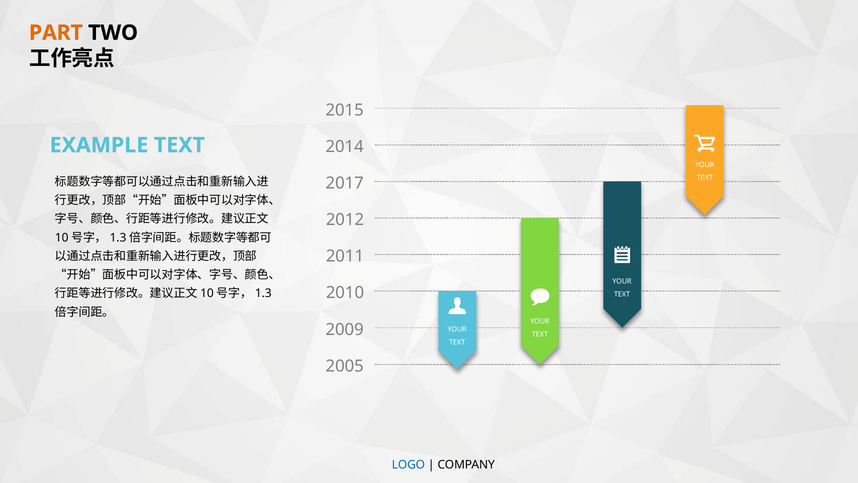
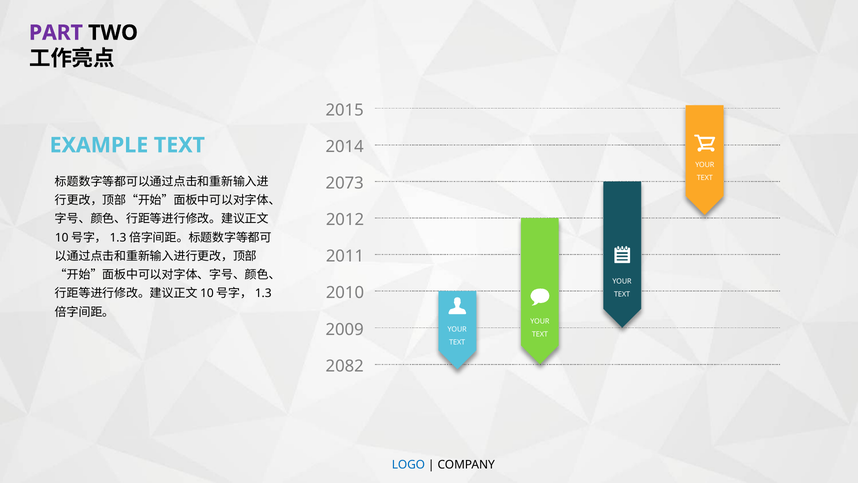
PART colour: orange -> purple
2017: 2017 -> 2073
2005: 2005 -> 2082
